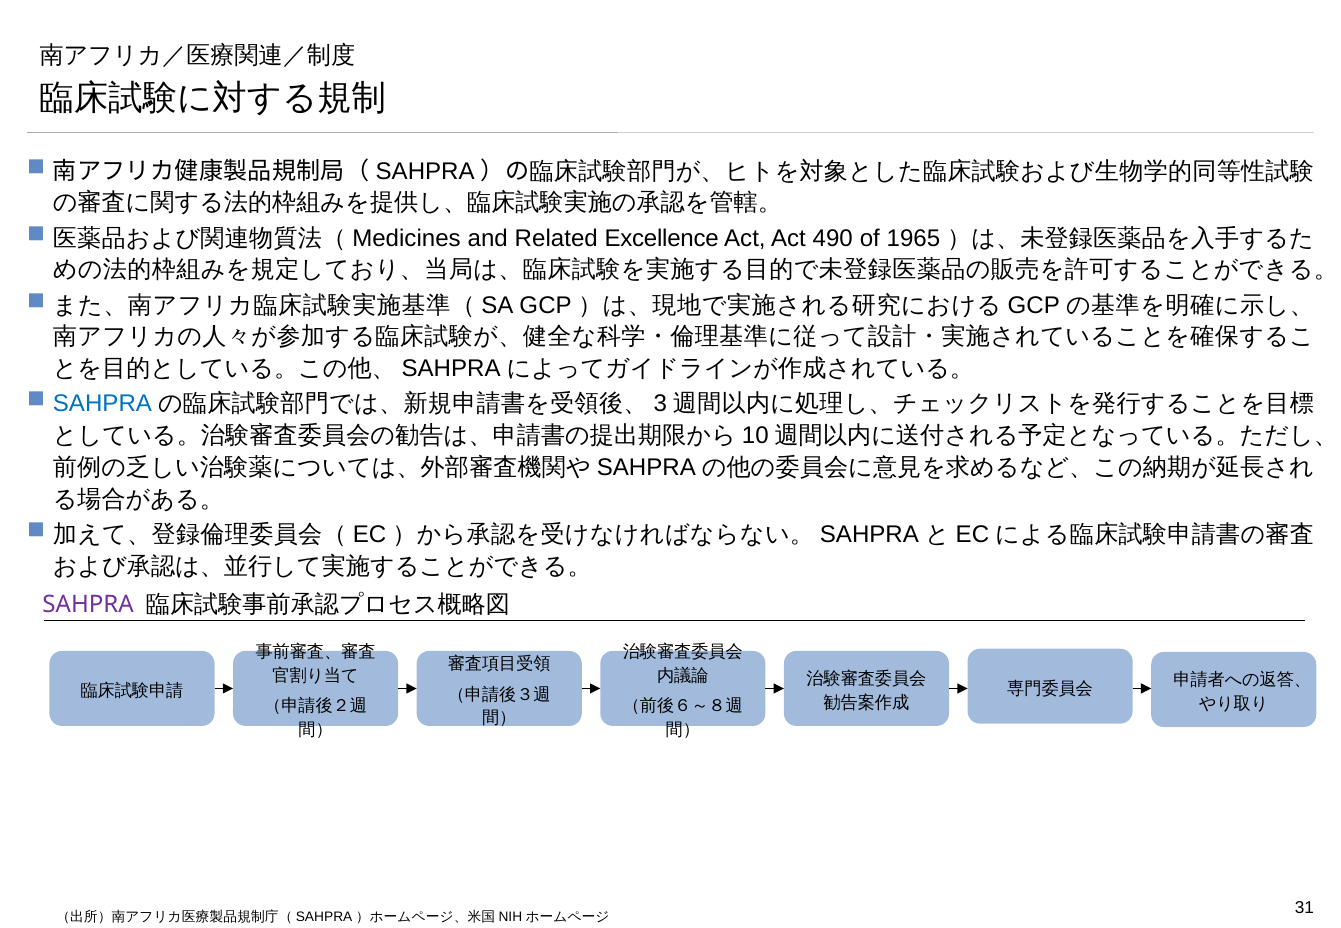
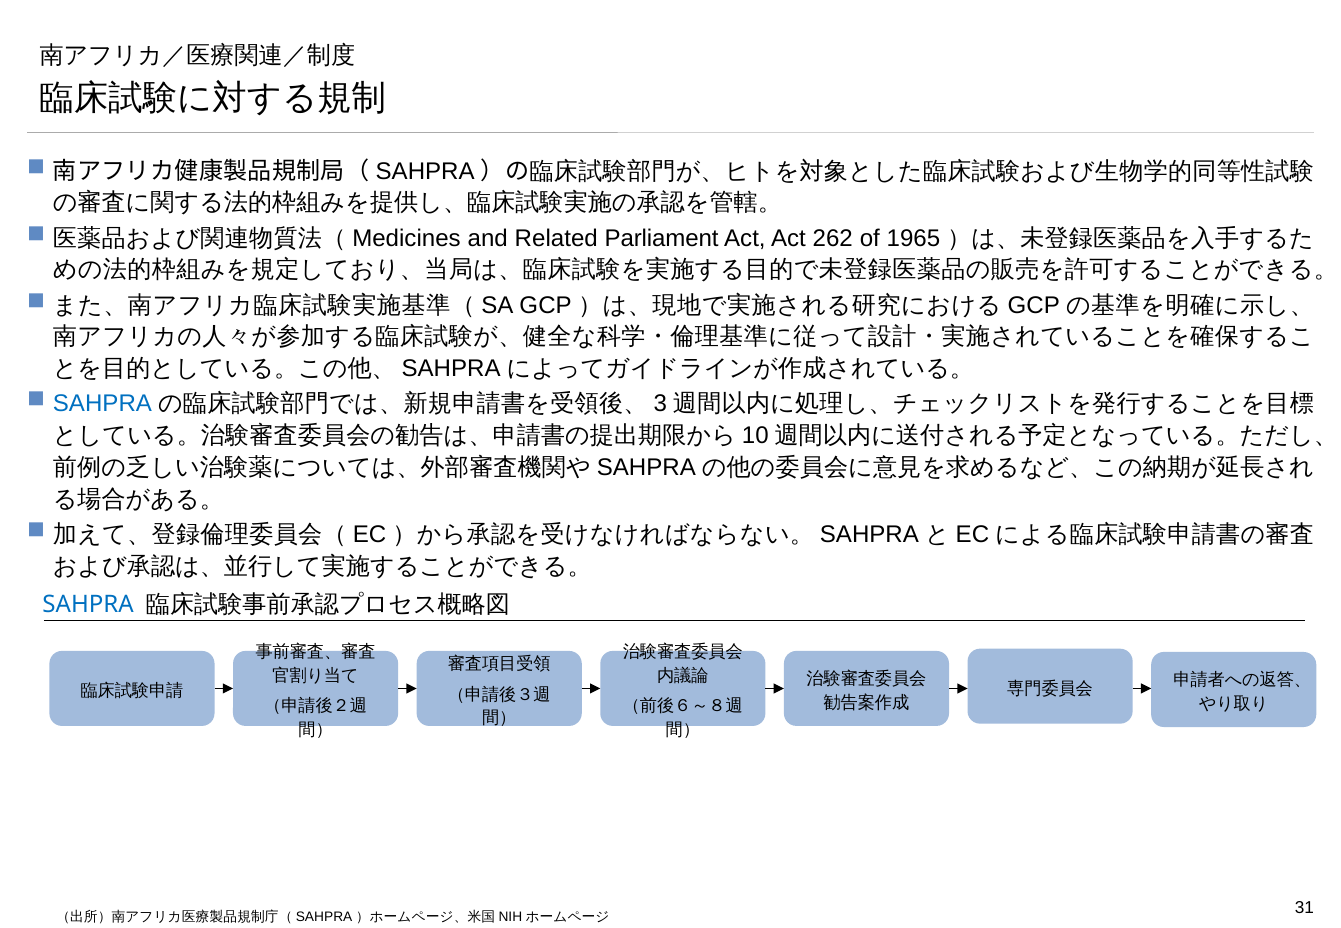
Excellence: Excellence -> Parliament
490: 490 -> 262
SAHPRA at (88, 605) colour: purple -> blue
